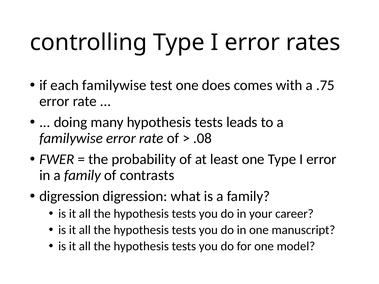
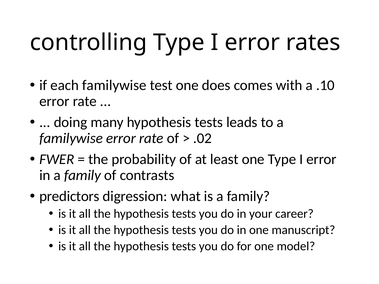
.75: .75 -> .10
.08: .08 -> .02
digression at (69, 197): digression -> predictors
